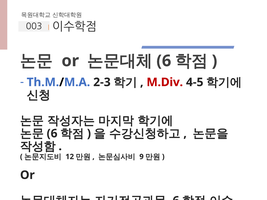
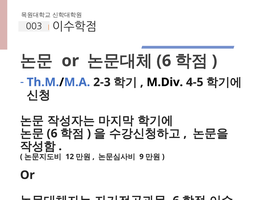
M.Div colour: red -> black
